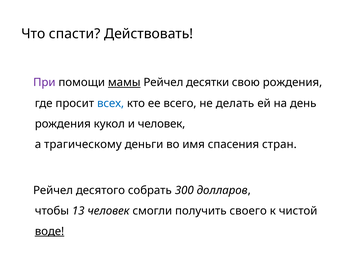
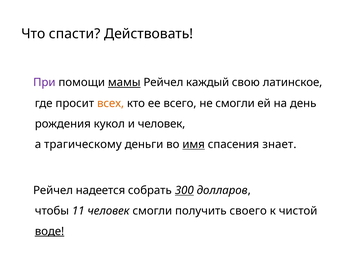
десятки: десятки -> каждый
свою рождения: рождения -> латинское
всех colour: blue -> orange
не делать: делать -> смогли
имя underline: none -> present
стран: стран -> знает
десятого: десятого -> надеется
300 underline: none -> present
13: 13 -> 11
